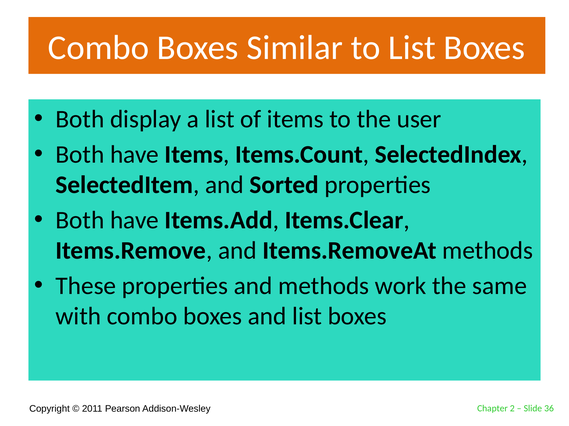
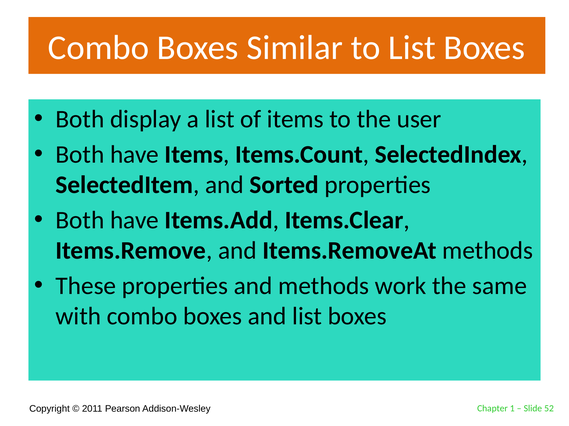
2: 2 -> 1
36: 36 -> 52
